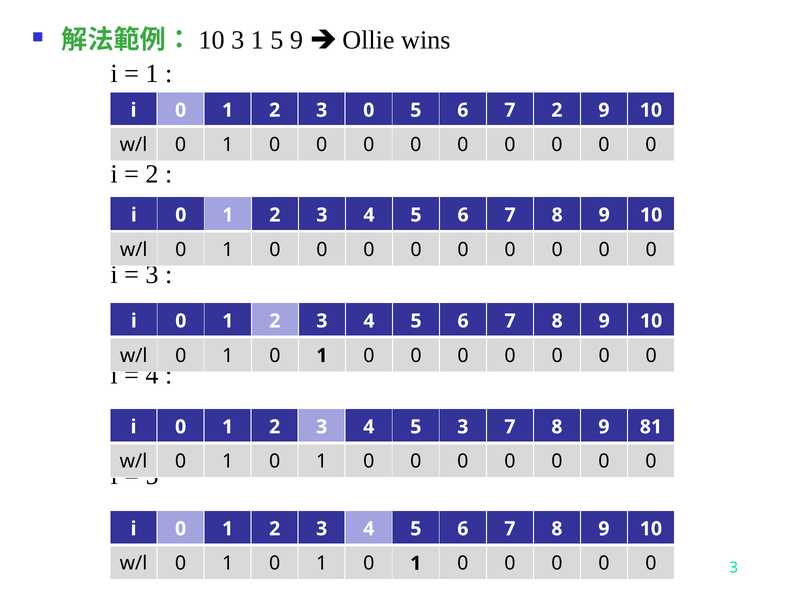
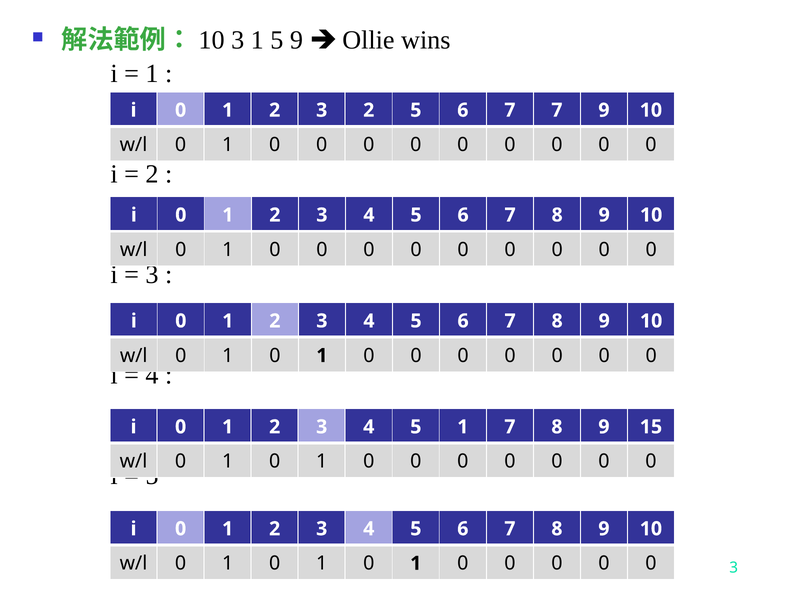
3 0: 0 -> 2
7 2: 2 -> 7
5 3: 3 -> 1
81: 81 -> 15
